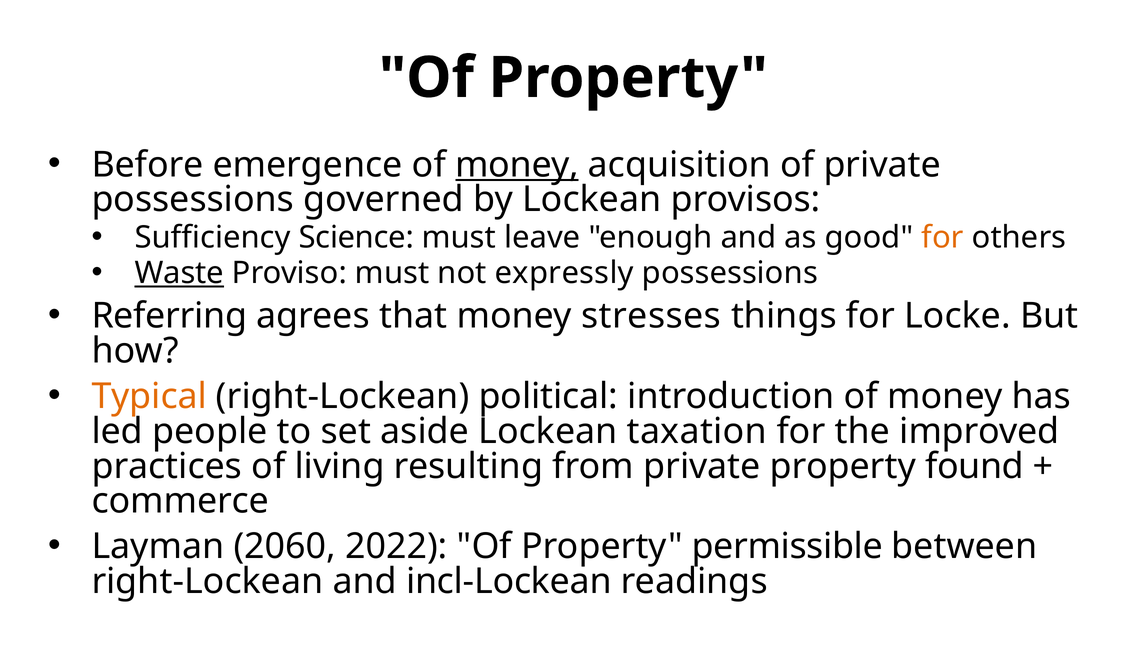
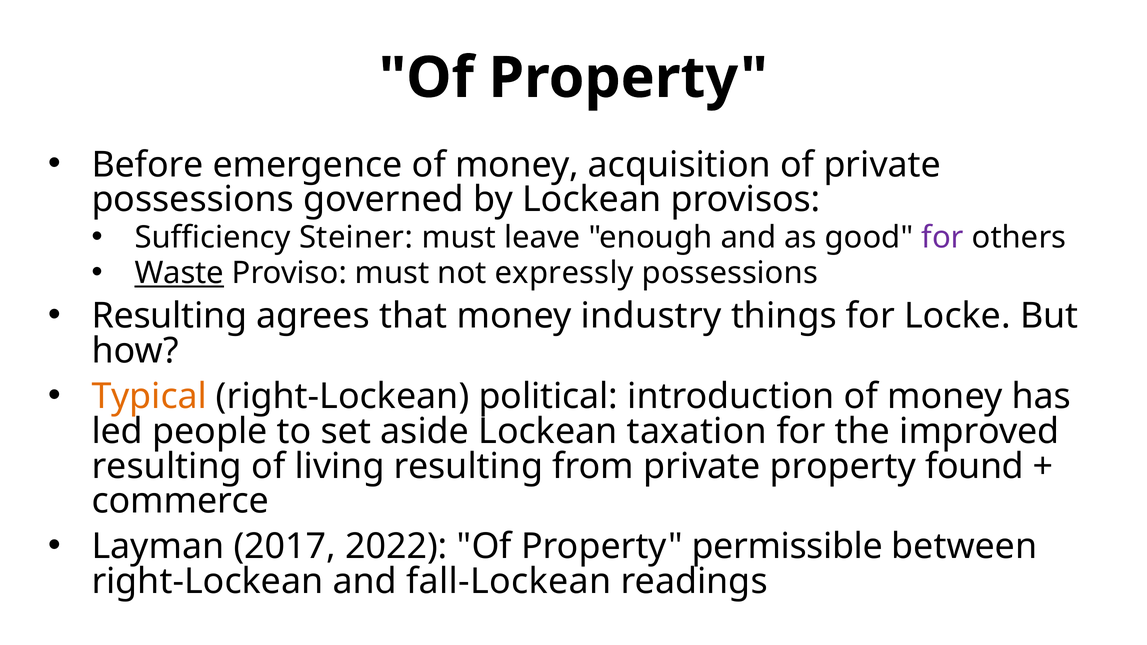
money at (517, 165) underline: present -> none
Science: Science -> Steiner
for at (943, 238) colour: orange -> purple
Referring at (169, 316): Referring -> Resulting
stresses: stresses -> industry
practices at (167, 466): practices -> resulting
2060: 2060 -> 2017
incl-Lockean: incl-Lockean -> fall-Lockean
